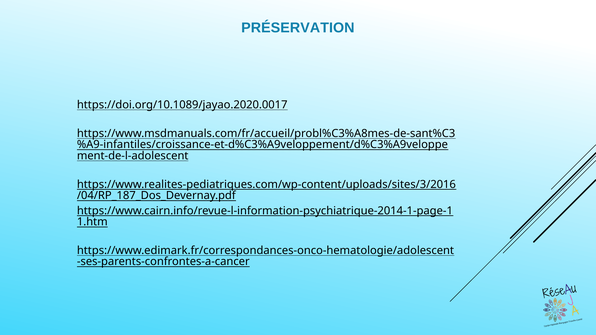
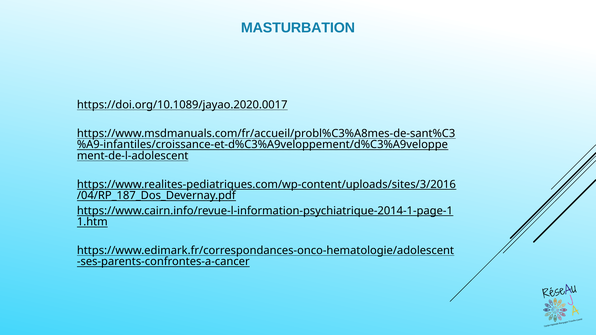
PRÉSERVATION: PRÉSERVATION -> MASTURBATION
